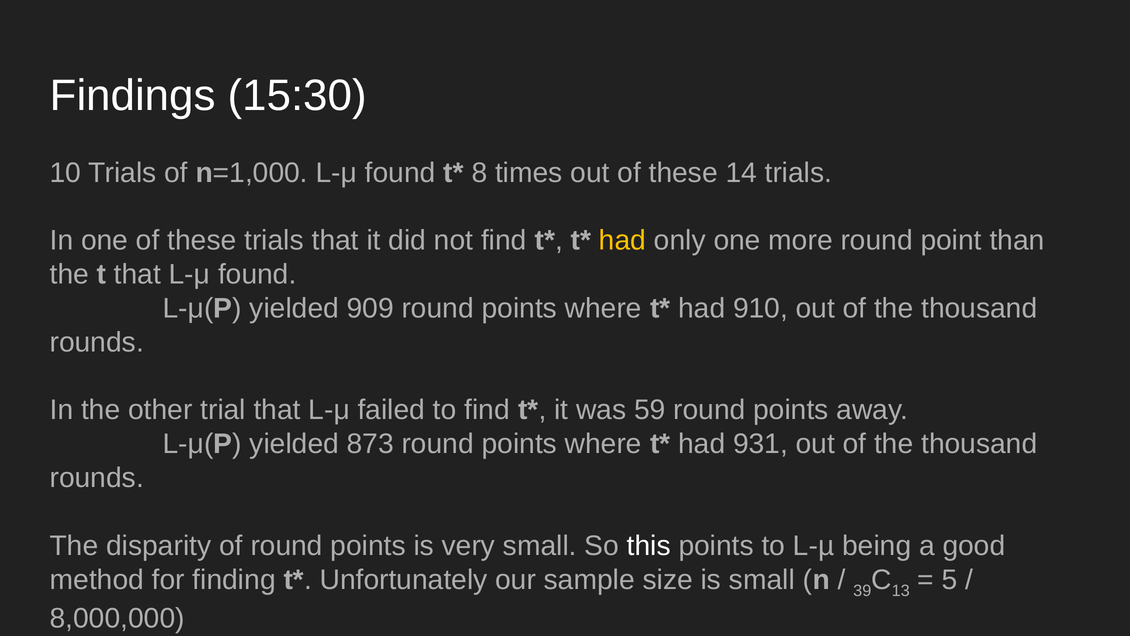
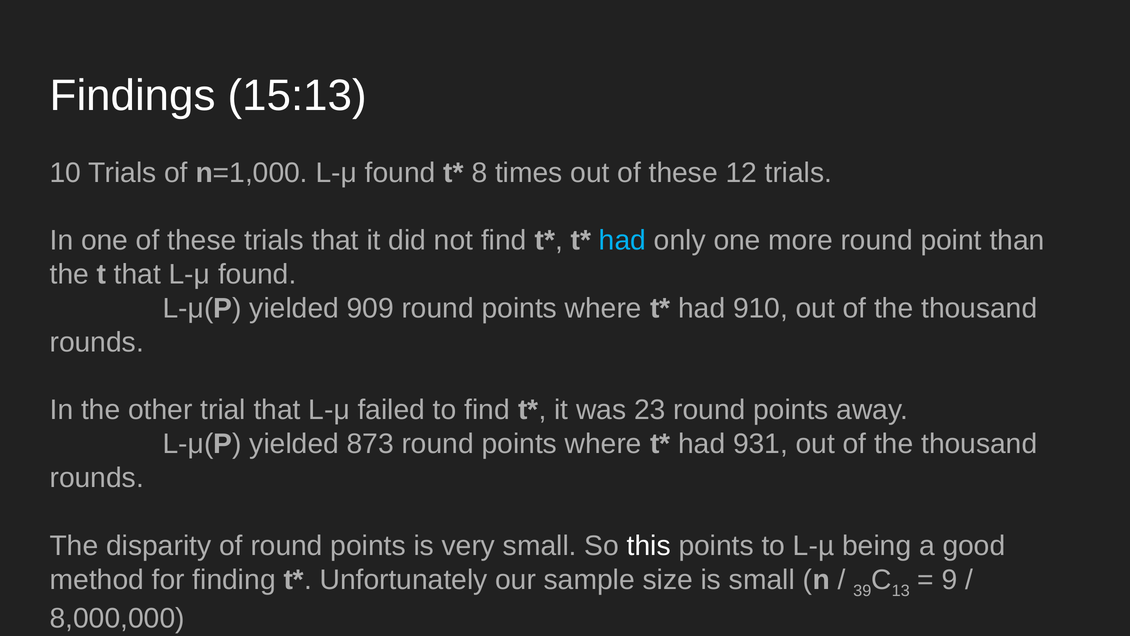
15:30: 15:30 -> 15:13
14: 14 -> 12
had at (623, 240) colour: yellow -> light blue
59: 59 -> 23
5: 5 -> 9
